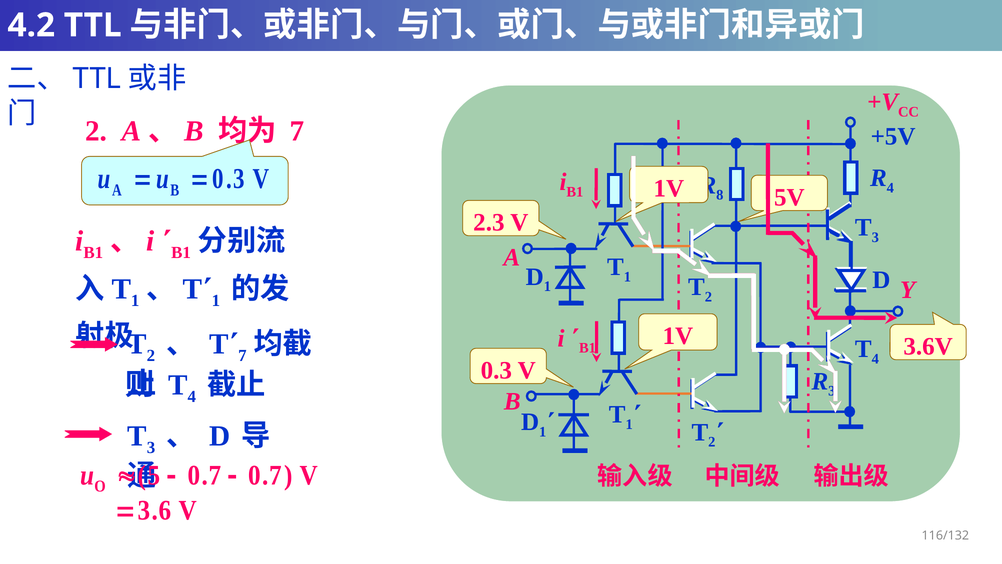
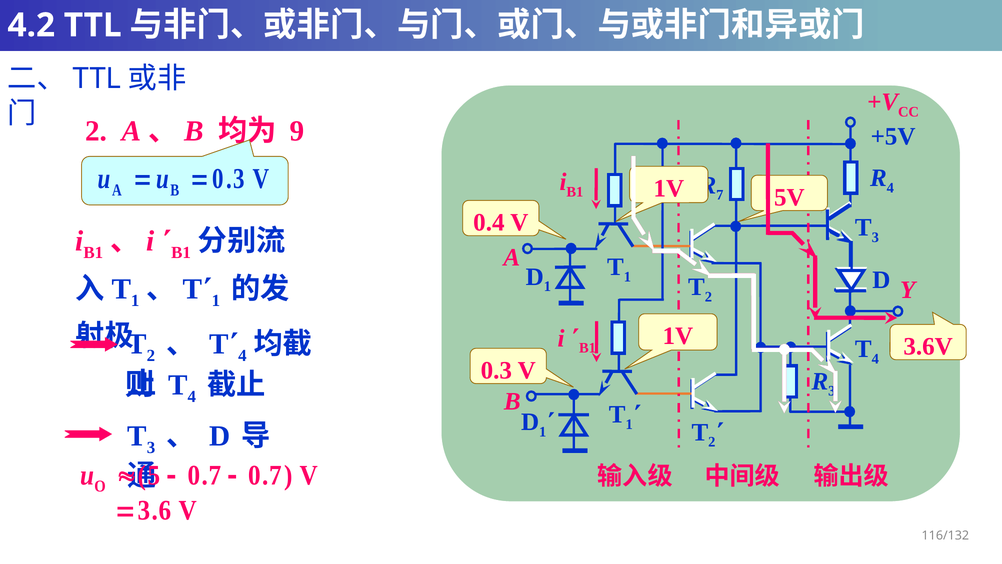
7 at (297, 131): 7 -> 9
8 at (720, 195): 8 -> 7
2.3: 2.3 -> 0.4
7 at (242, 355): 7 -> 4
